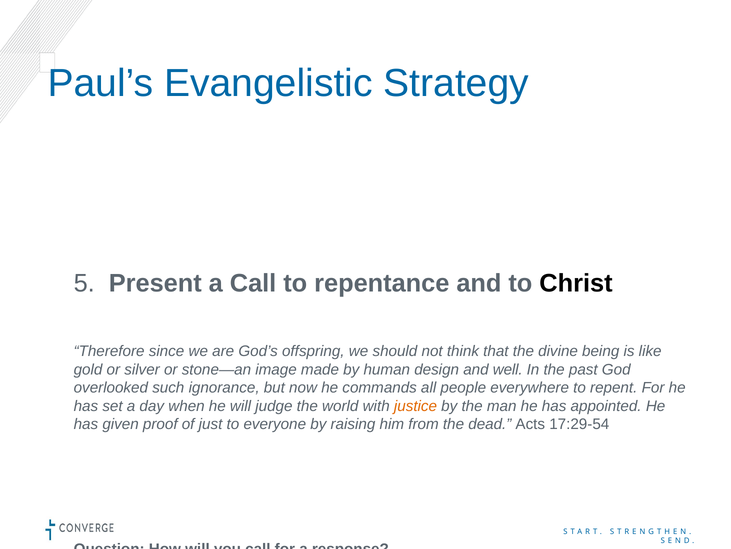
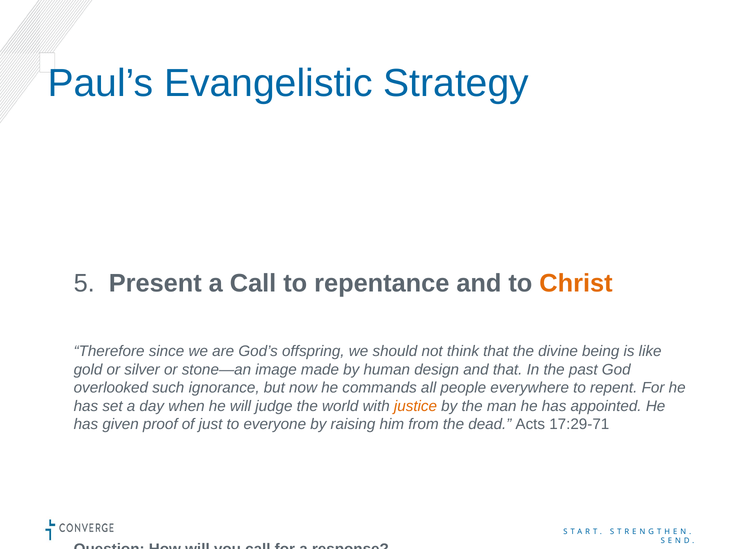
Christ colour: black -> orange
and well: well -> that
17:29-54: 17:29-54 -> 17:29-71
